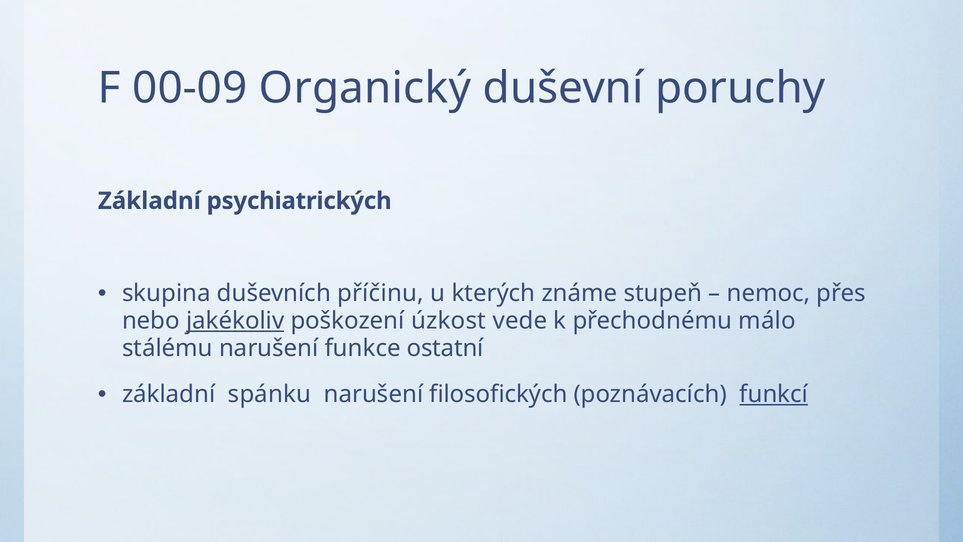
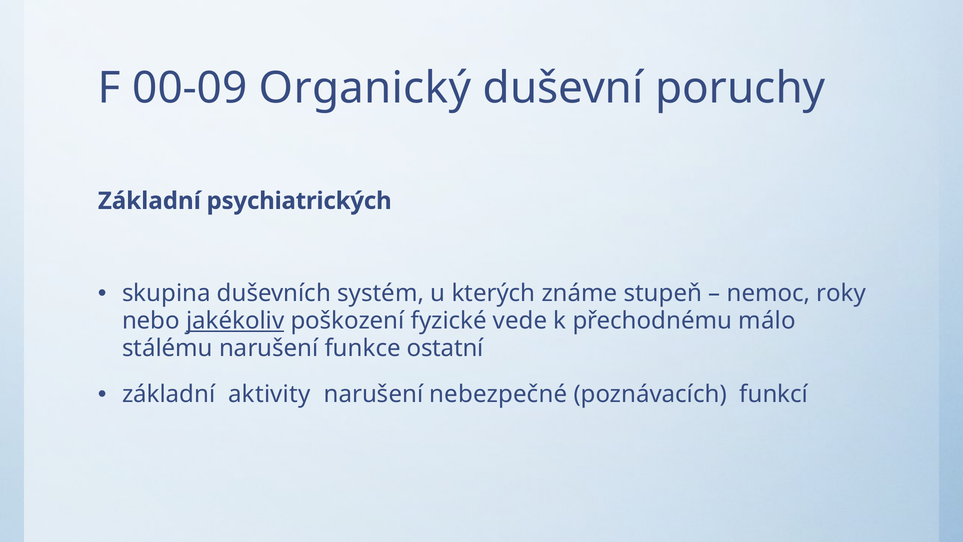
příčinu: příčinu -> systém
přes: přes -> roky
úzkost: úzkost -> fyzické
spánku: spánku -> aktivity
filosofických: filosofických -> nebezpečné
funkcí underline: present -> none
